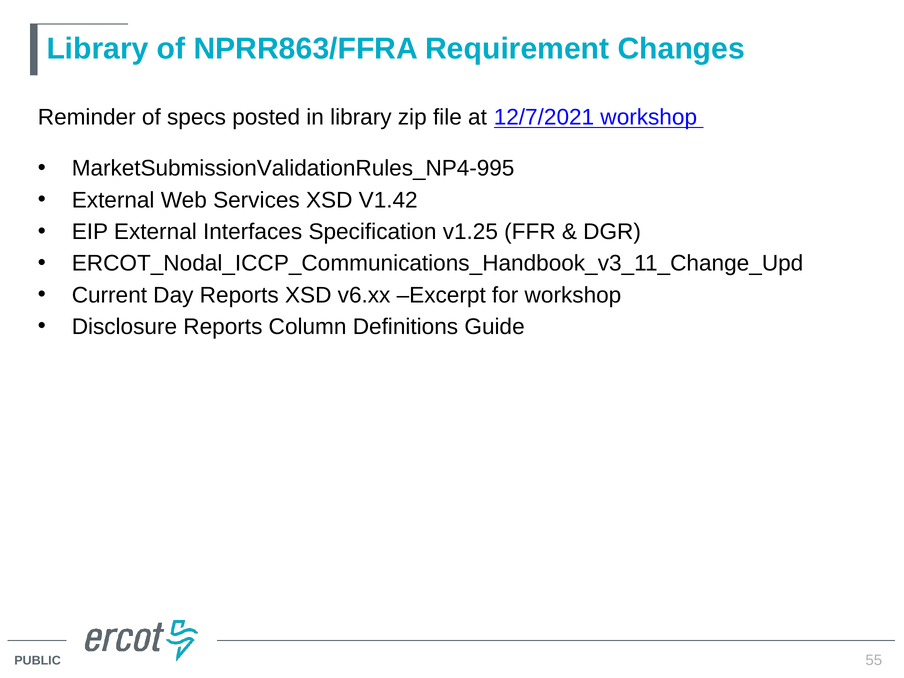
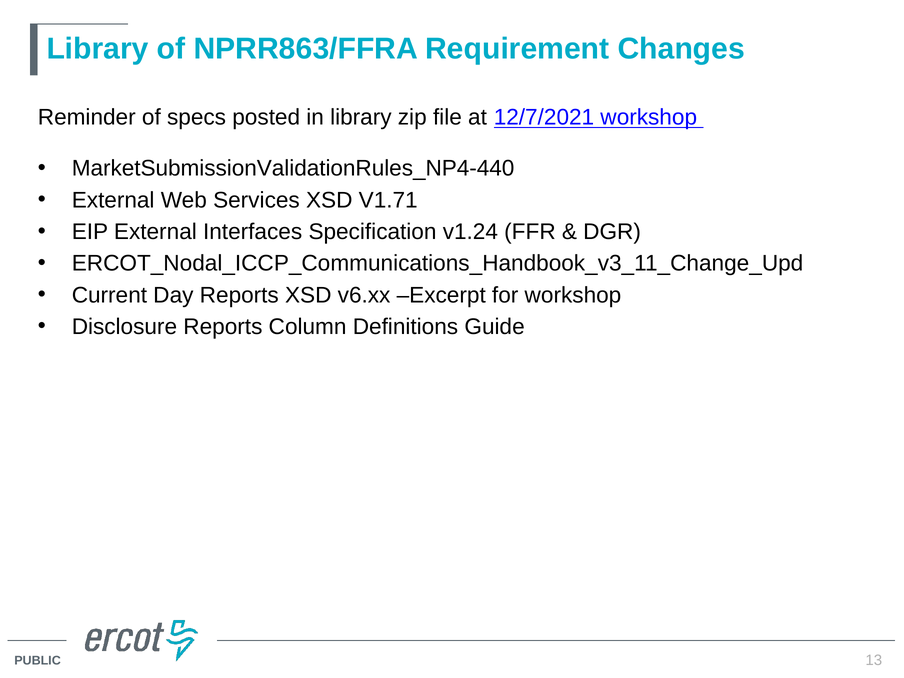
MarketSubmissionValidationRules_NP4-995: MarketSubmissionValidationRules_NP4-995 -> MarketSubmissionValidationRules_NP4-440
V1.42: V1.42 -> V1.71
v1.25: v1.25 -> v1.24
55: 55 -> 13
